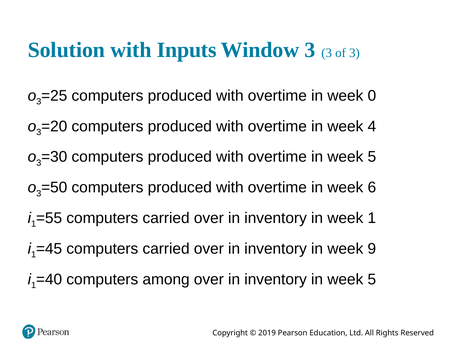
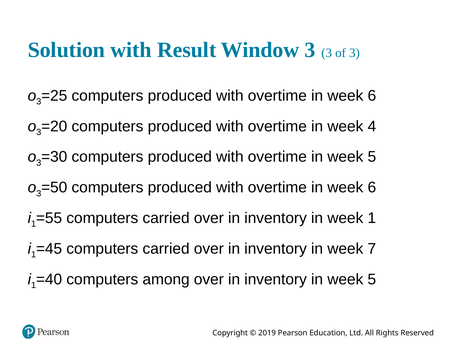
Inputs: Inputs -> Result
0 at (372, 96): 0 -> 6
9: 9 -> 7
